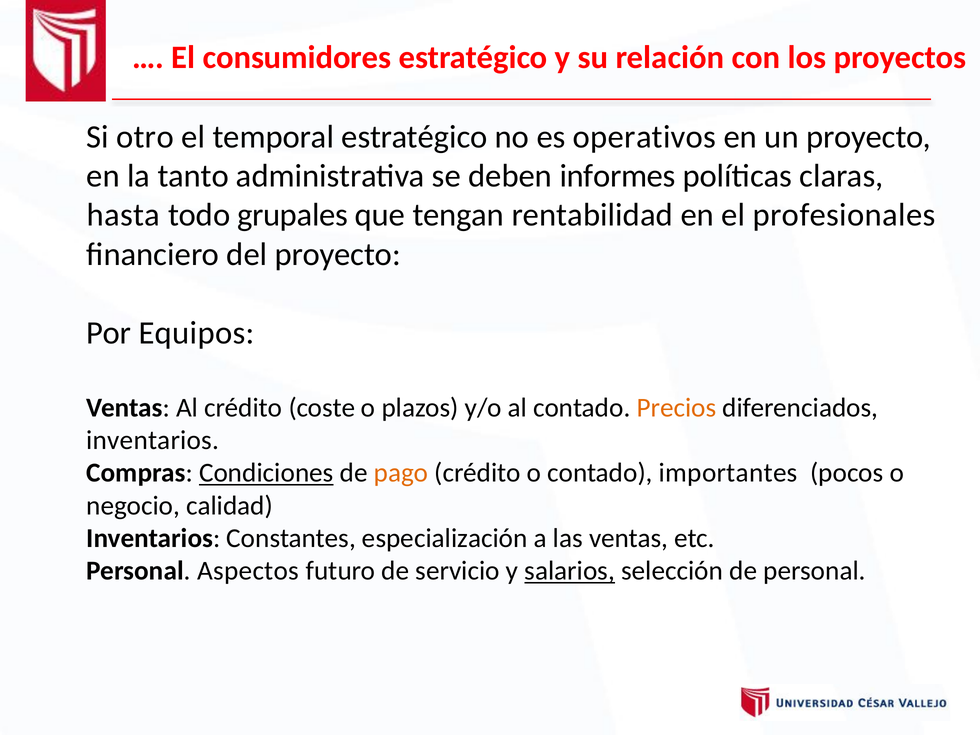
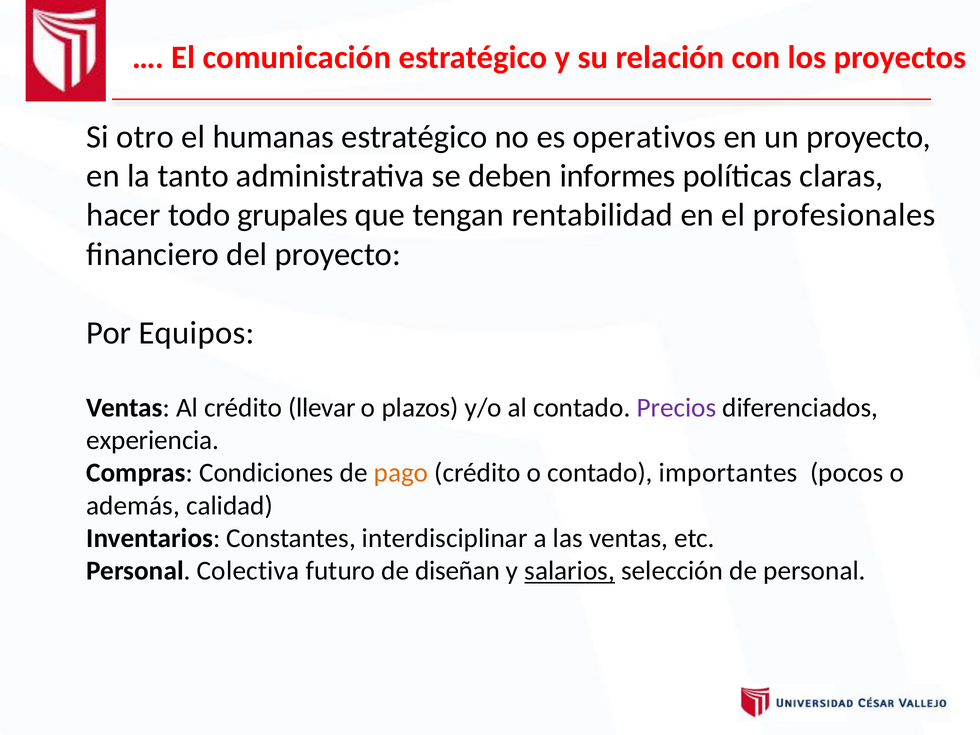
consumidores: consumidores -> comunicación
temporal: temporal -> humanas
hasta: hasta -> hacer
coste: coste -> llevar
Precios colour: orange -> purple
inventarios at (153, 440): inventarios -> experiencia
Condiciones underline: present -> none
negocio: negocio -> además
especialización: especialización -> interdisciplinar
Aspectos: Aspectos -> Colectiva
servicio: servicio -> diseñan
